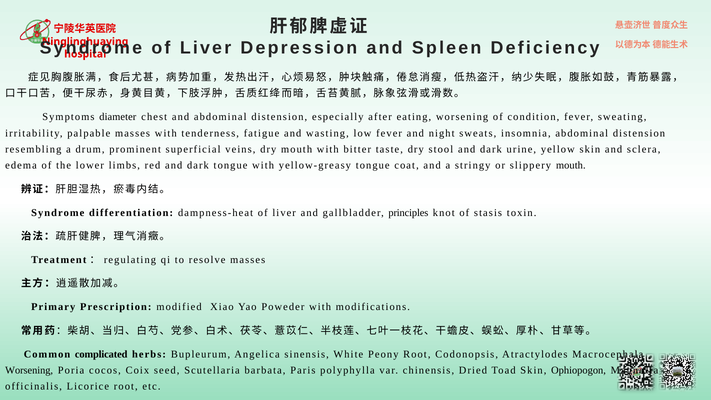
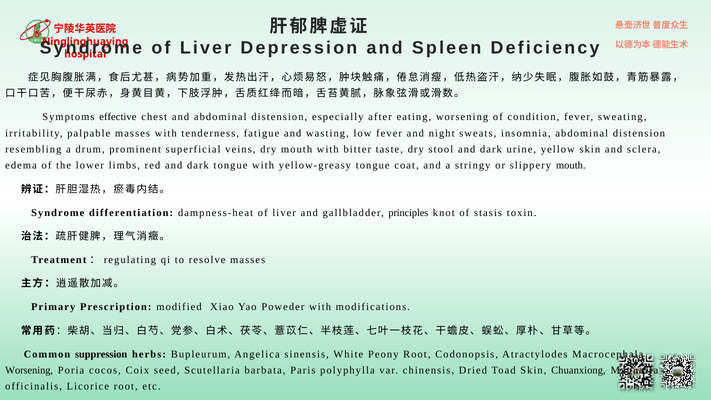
diameter: diameter -> effective
complicated: complicated -> suppression
Ophiopogon: Ophiopogon -> Chuanxiong
